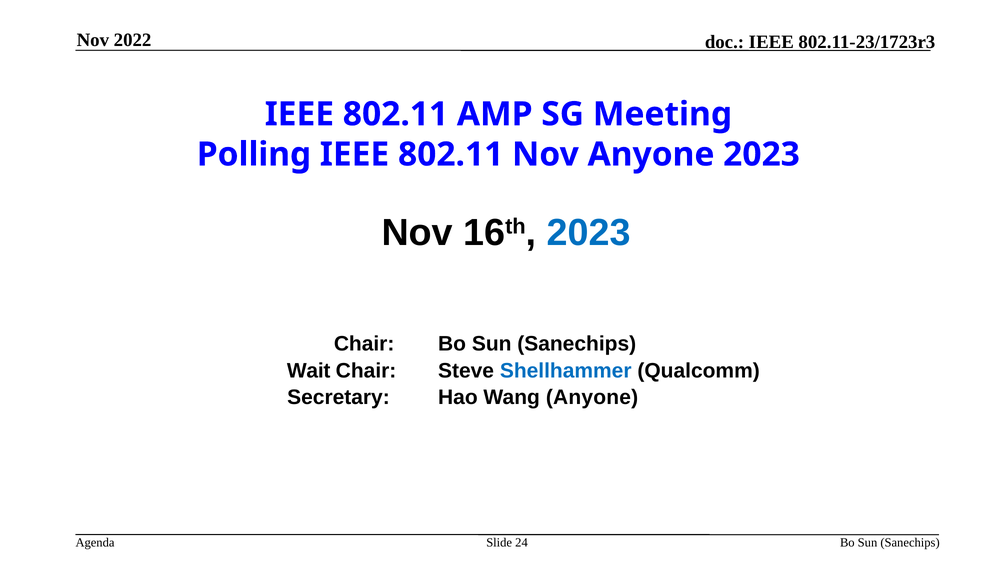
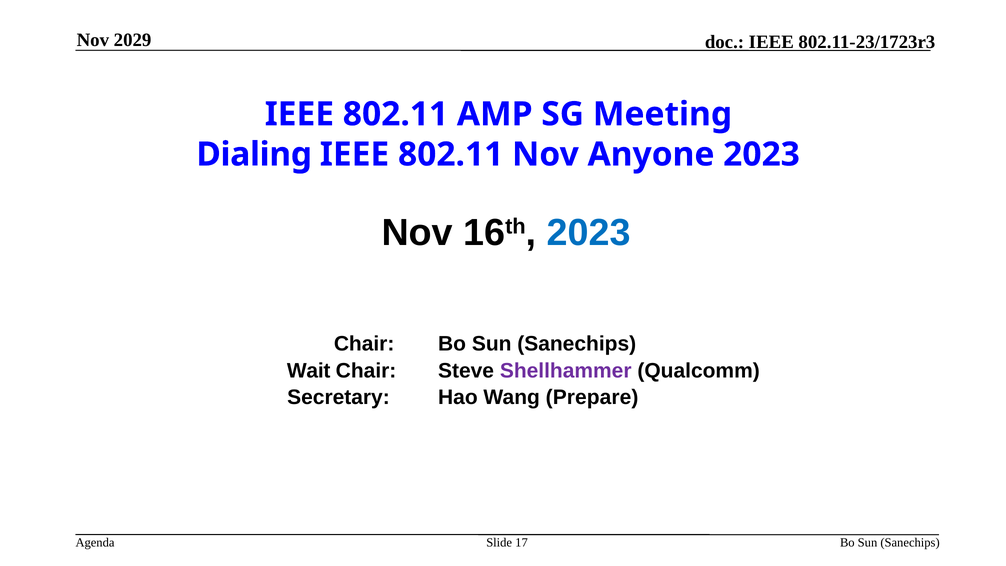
2022: 2022 -> 2029
Polling: Polling -> Dialing
Shellhammer colour: blue -> purple
Wang Anyone: Anyone -> Prepare
24: 24 -> 17
